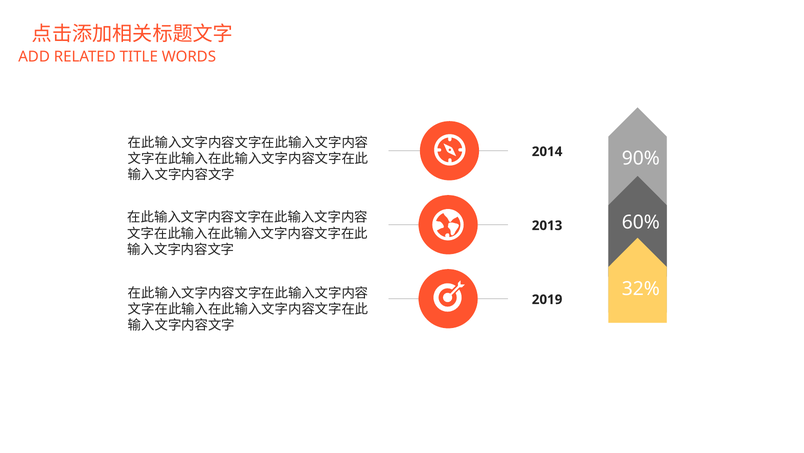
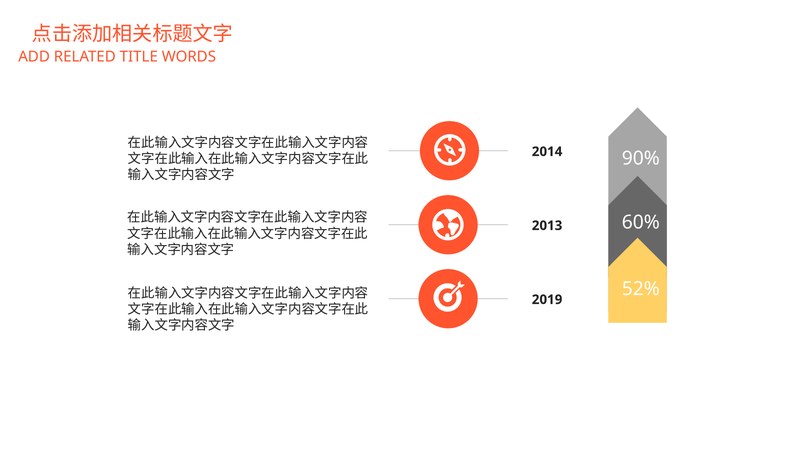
32%: 32% -> 52%
